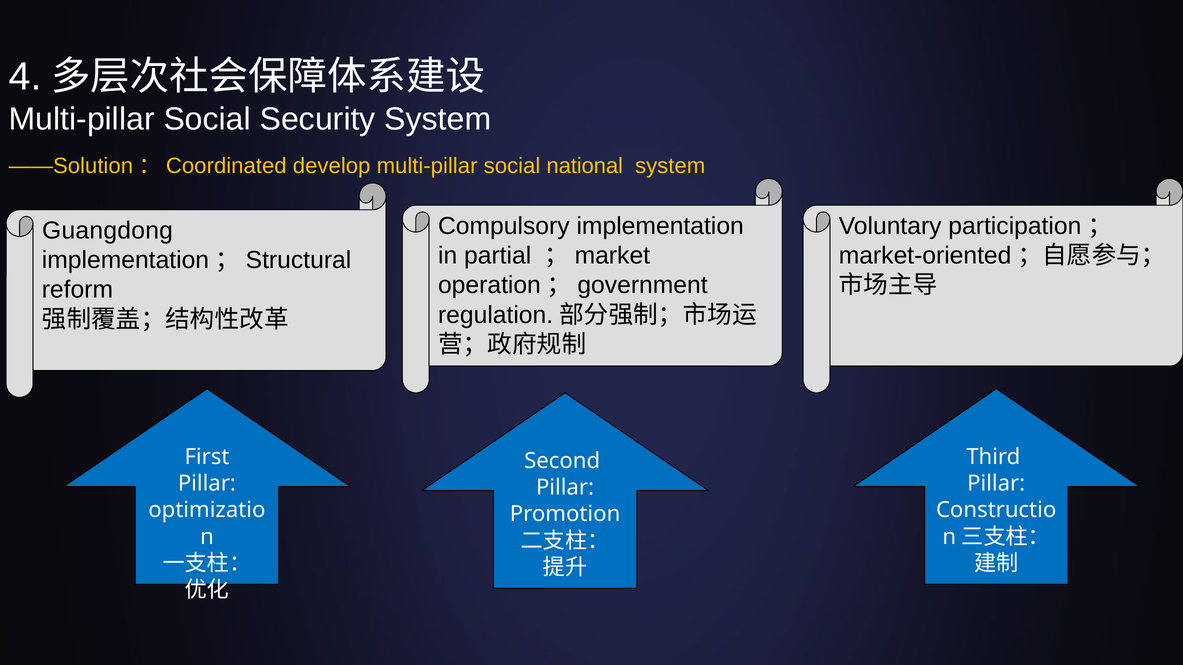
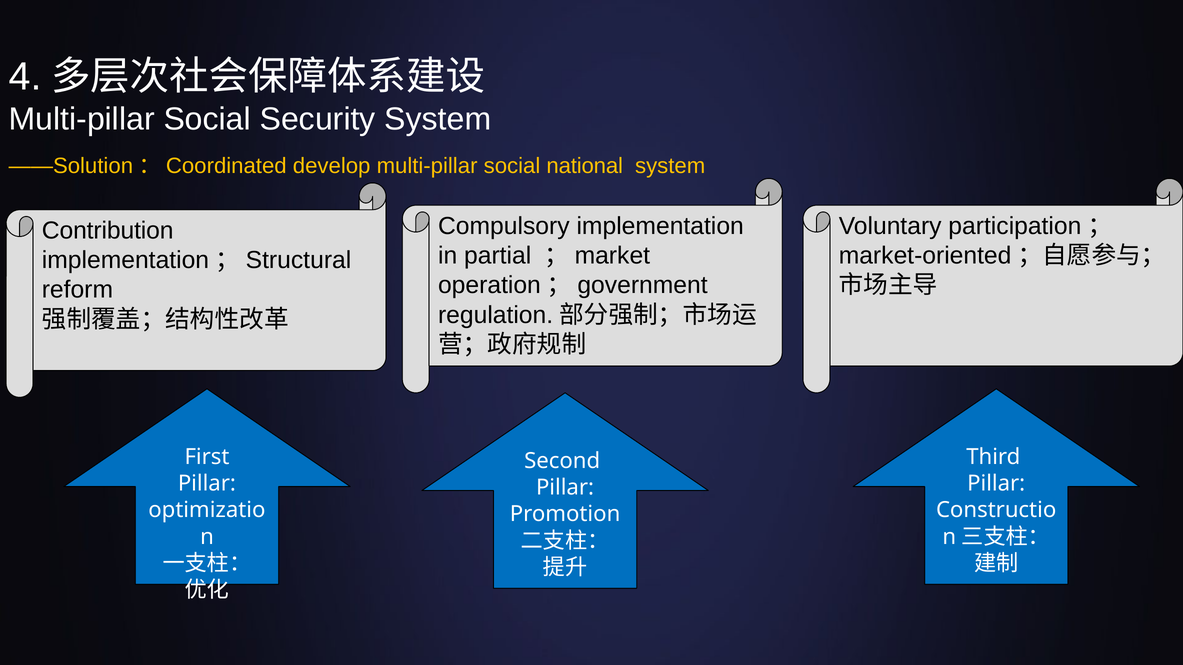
Guangdong: Guangdong -> Contribution
